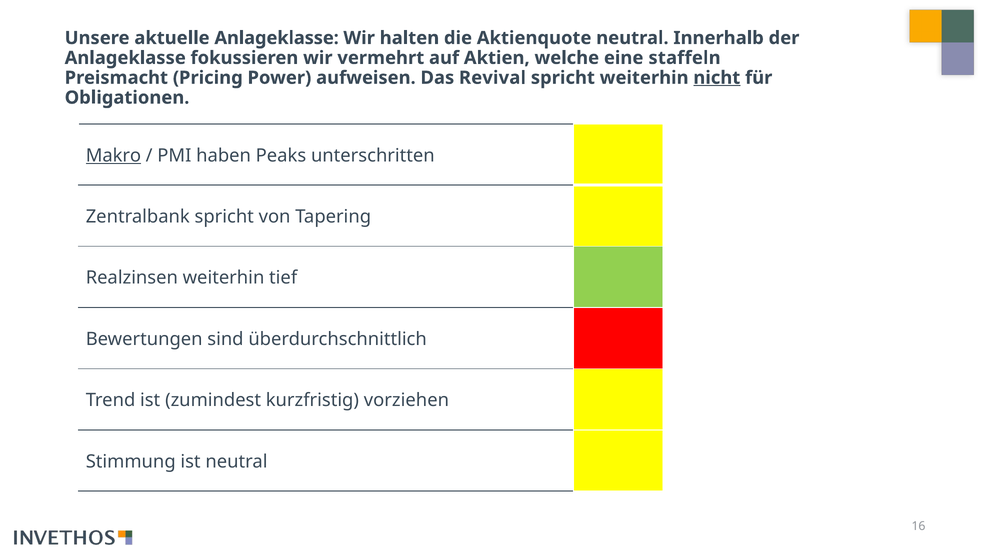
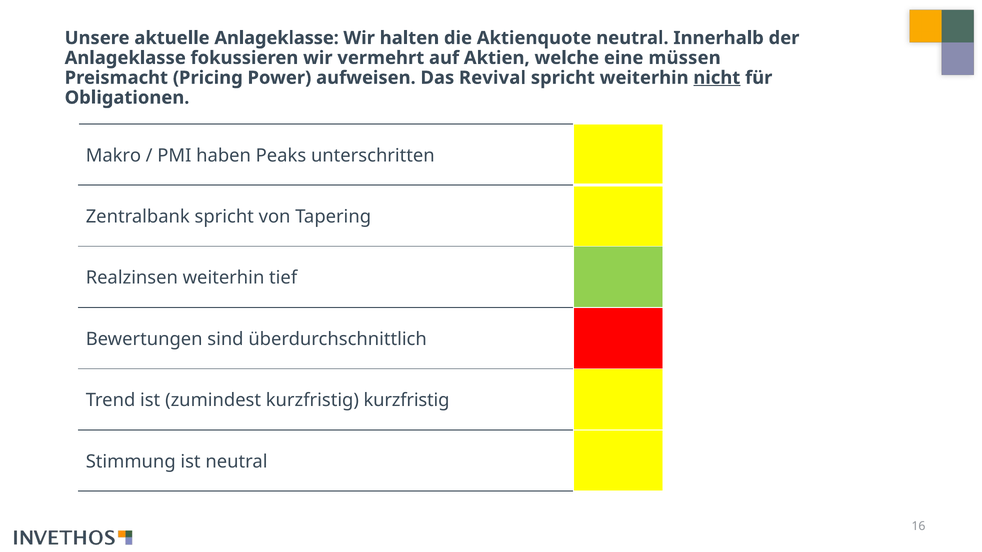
staffeln: staffeln -> müssen
Makro underline: present -> none
kurzfristig vorziehen: vorziehen -> kurzfristig
